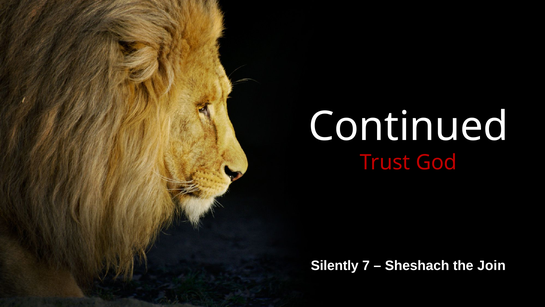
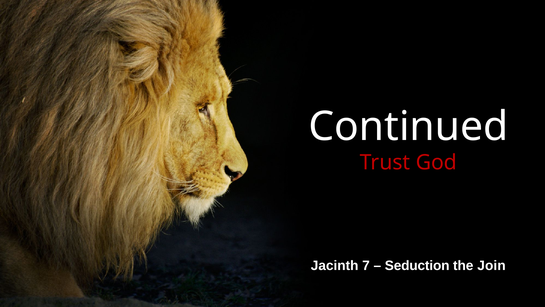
Silently: Silently -> Jacinth
Sheshach: Sheshach -> Seduction
